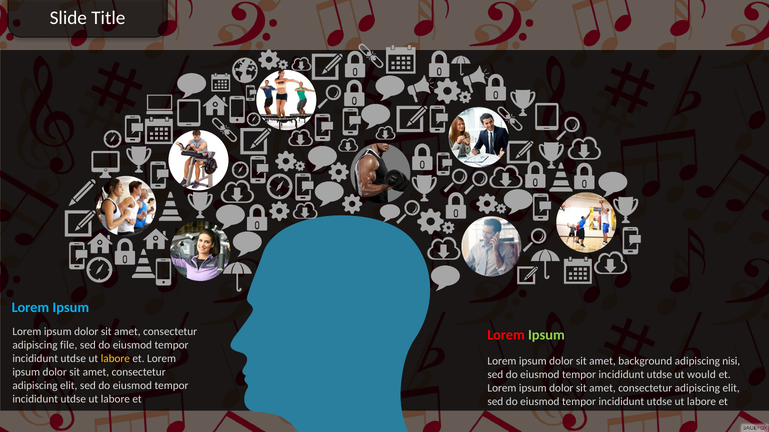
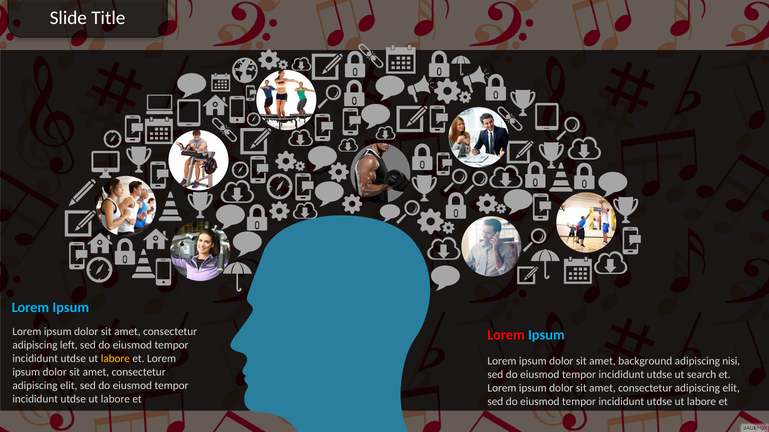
Ipsum at (546, 335) colour: light green -> light blue
file: file -> left
would: would -> search
